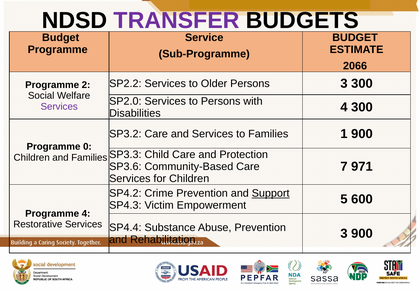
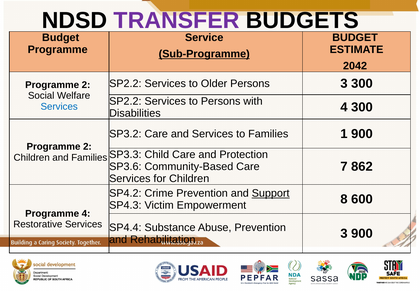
Sub-Programme underline: none -> present
2066: 2066 -> 2042
SP2.0 at (125, 101): SP2.0 -> SP2.2
Services at (59, 107) colour: purple -> blue
0 at (87, 146): 0 -> 2
971: 971 -> 862
5: 5 -> 8
